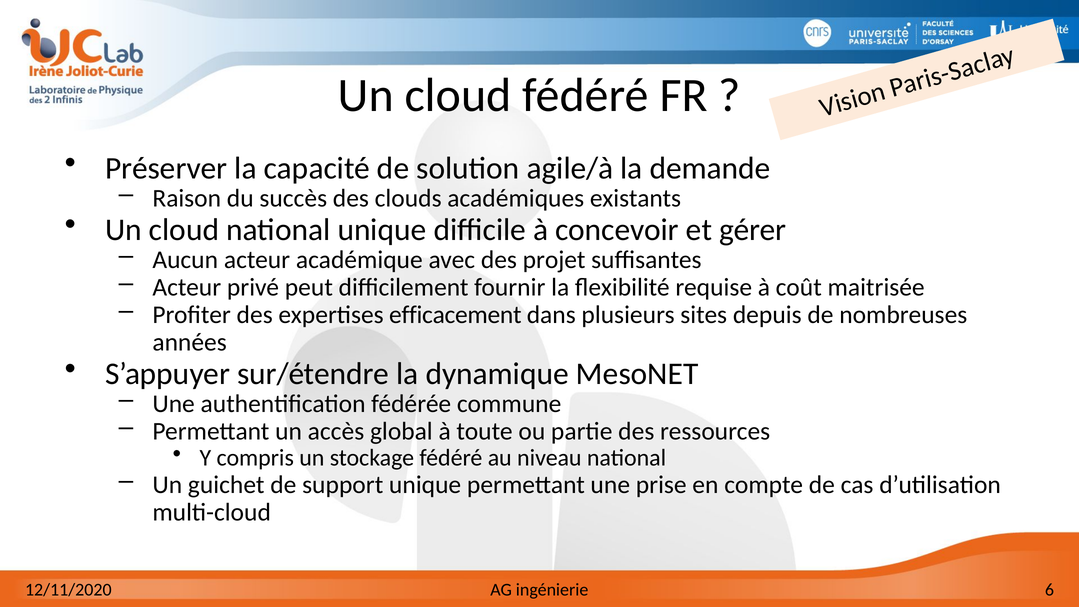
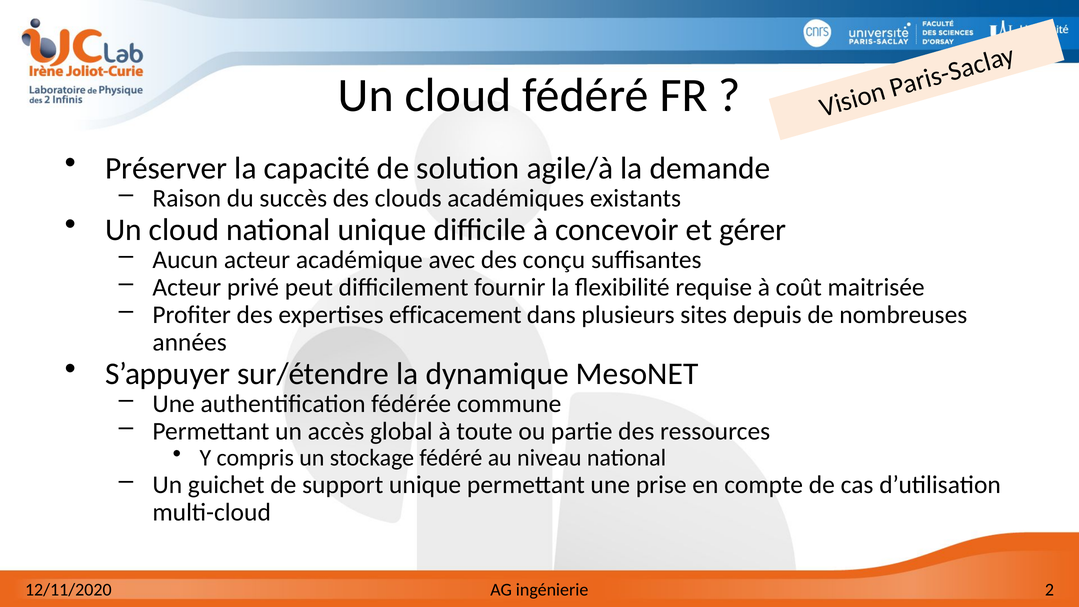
projet: projet -> conçu
6: 6 -> 2
